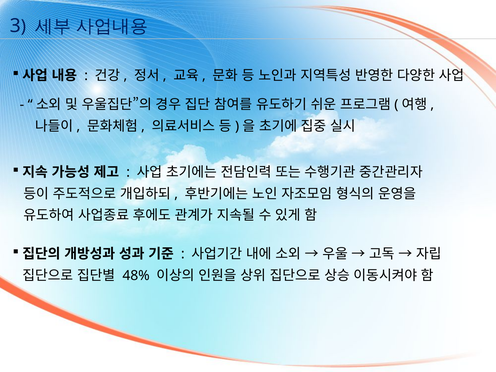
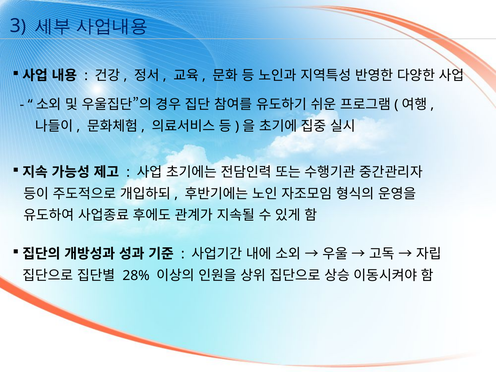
48%: 48% -> 28%
